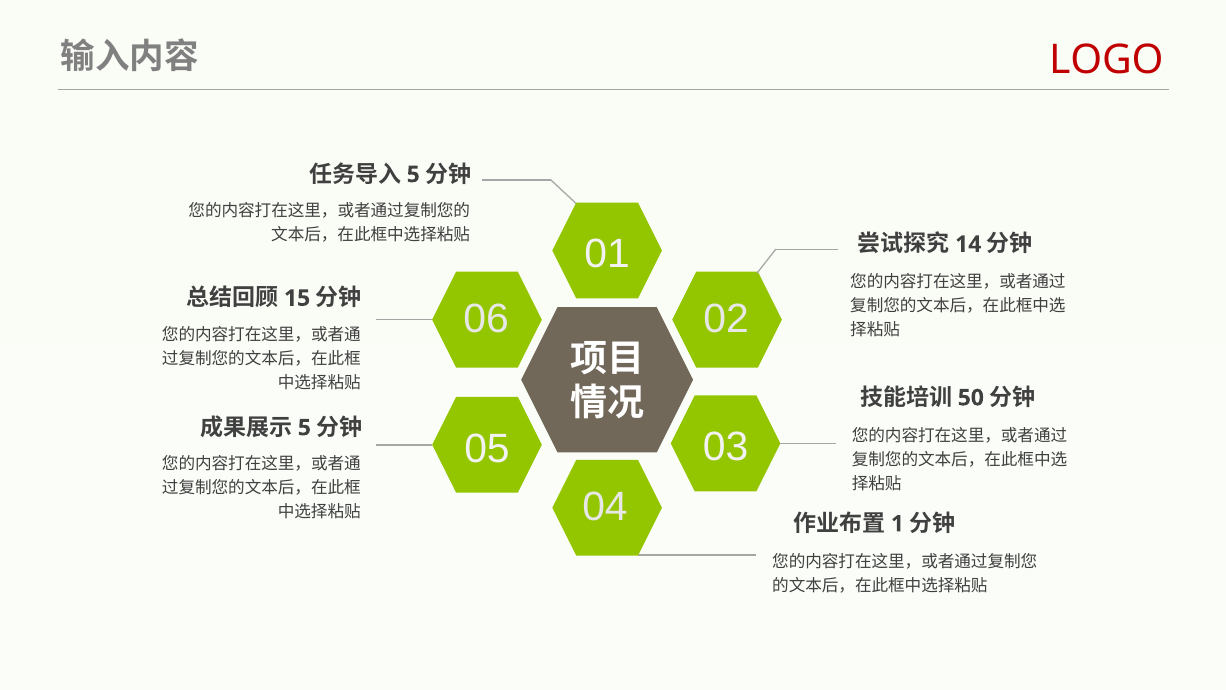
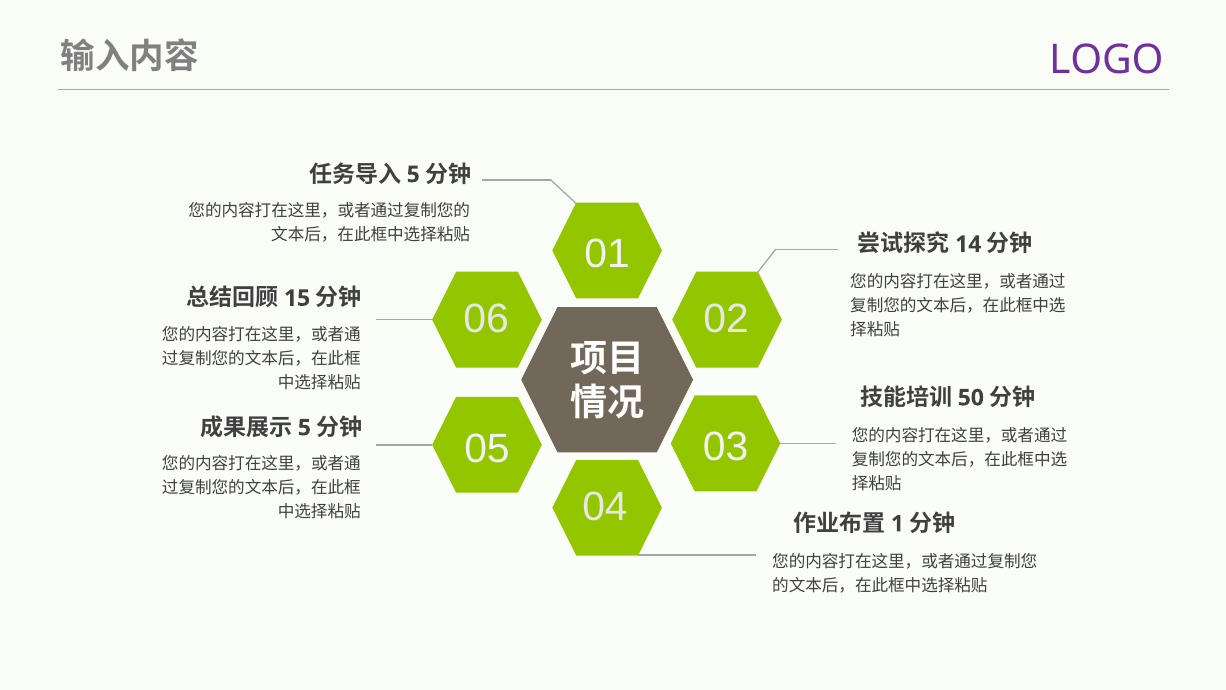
LOGO colour: red -> purple
